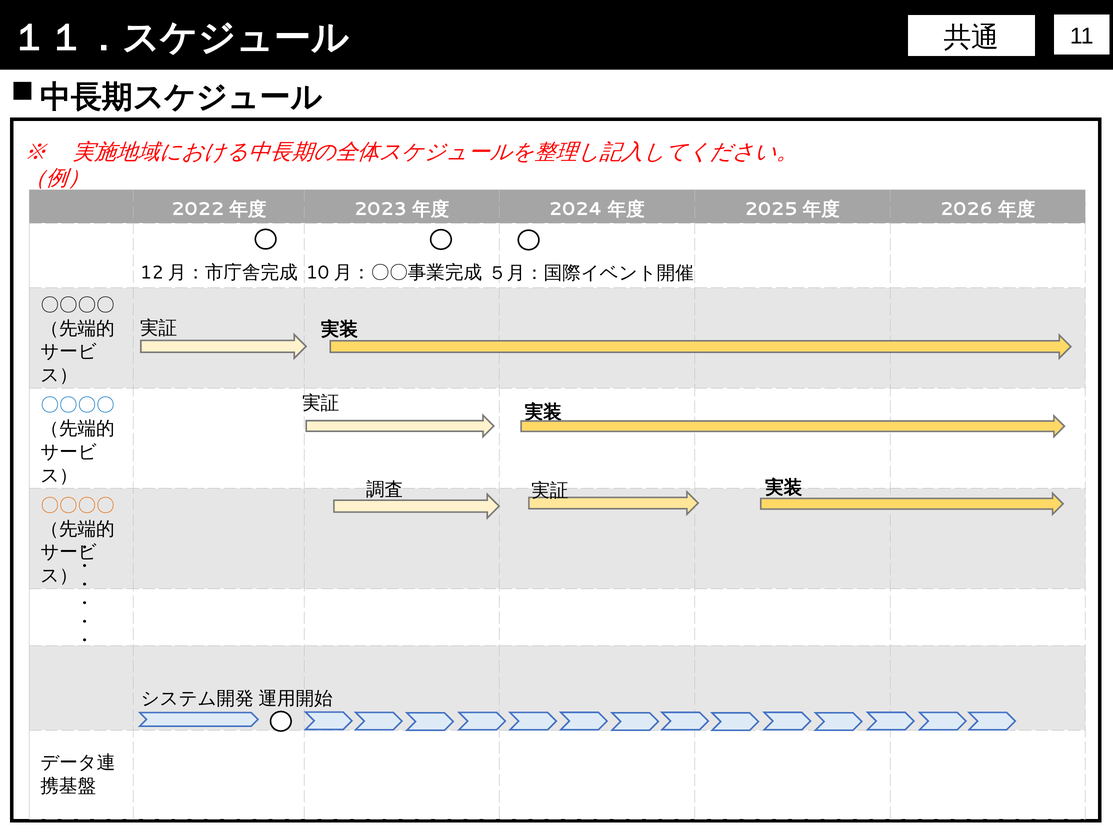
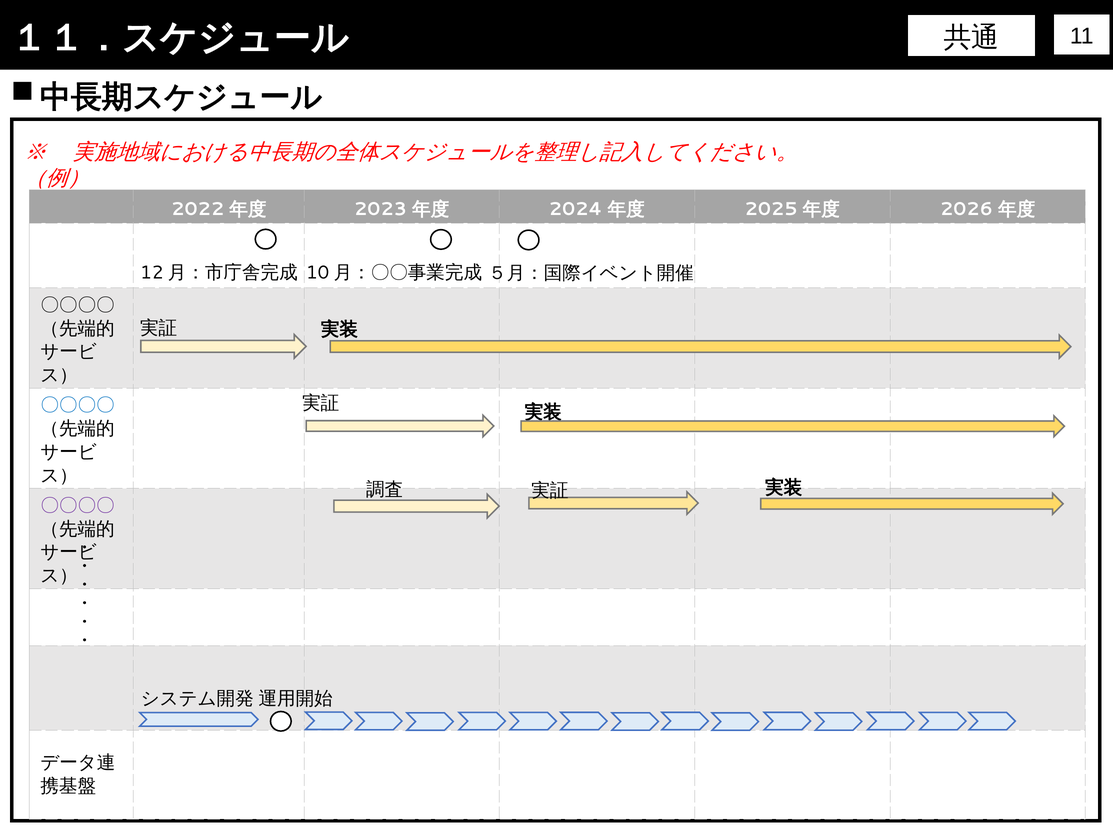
〇〇〇〇 at (78, 505) colour: orange -> purple
